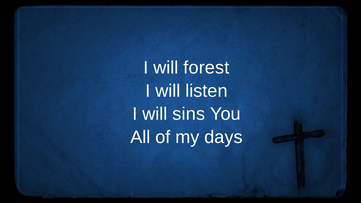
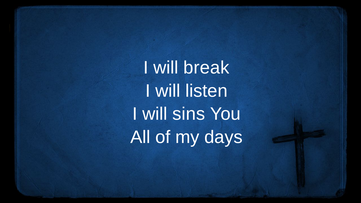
forest: forest -> break
